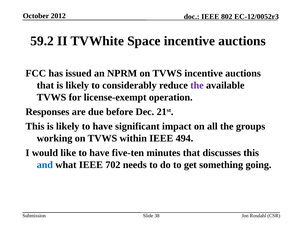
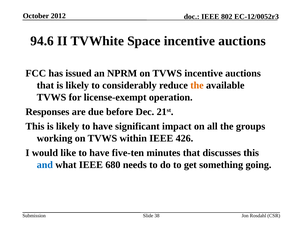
59.2: 59.2 -> 94.6
the at (197, 85) colour: purple -> orange
494: 494 -> 426
702: 702 -> 680
